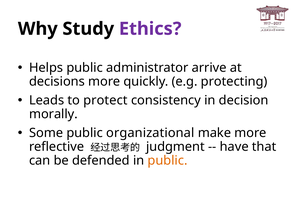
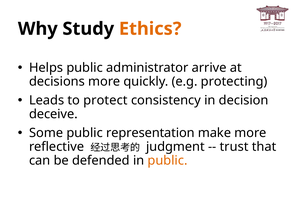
Ethics colour: purple -> orange
morally: morally -> deceive
organizational: organizational -> representation
have: have -> trust
